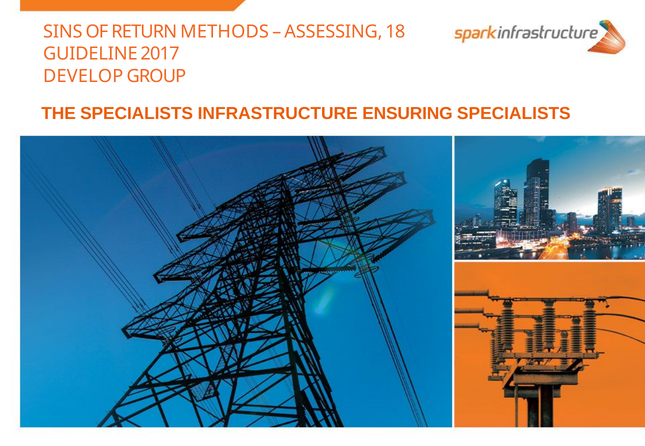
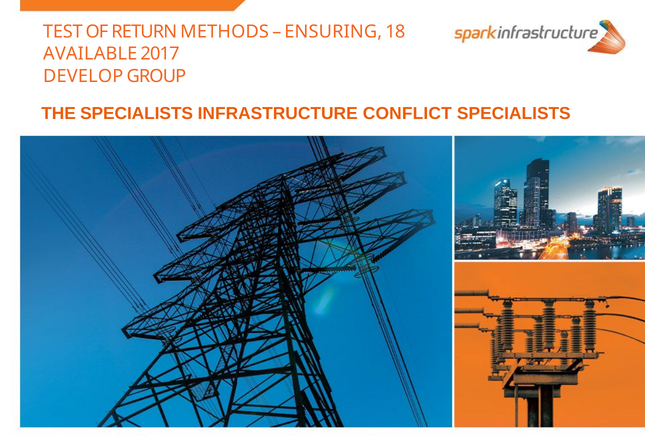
SINS: SINS -> TEST
ASSESSING: ASSESSING -> ENSURING
GUIDELINE: GUIDELINE -> AVAILABLE
ENSURING: ENSURING -> CONFLICT
